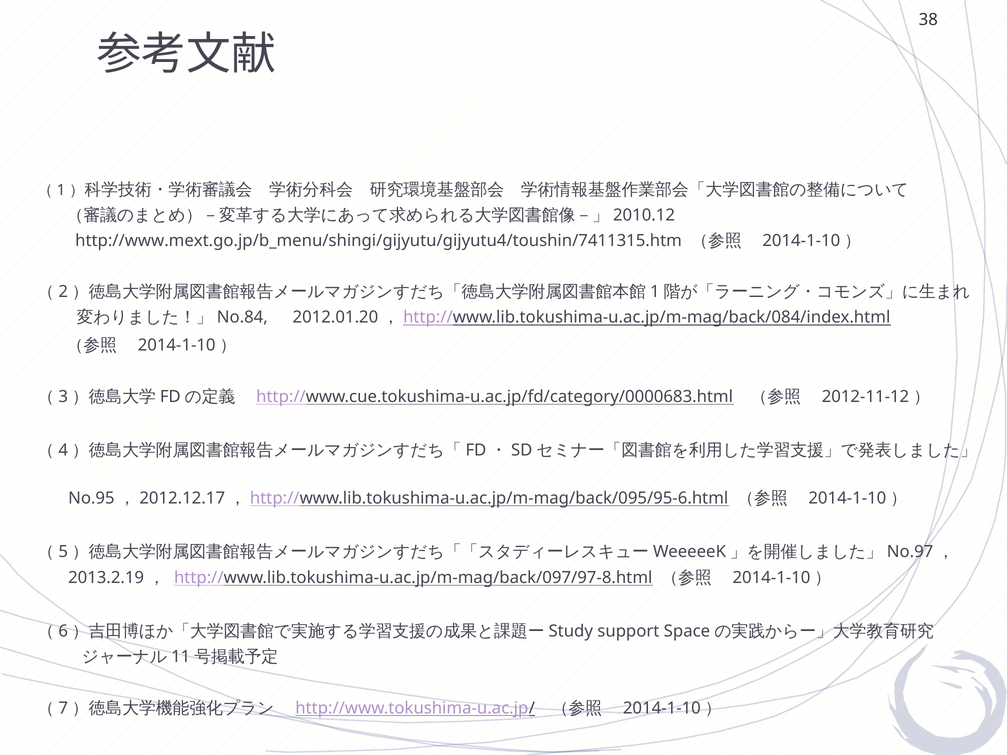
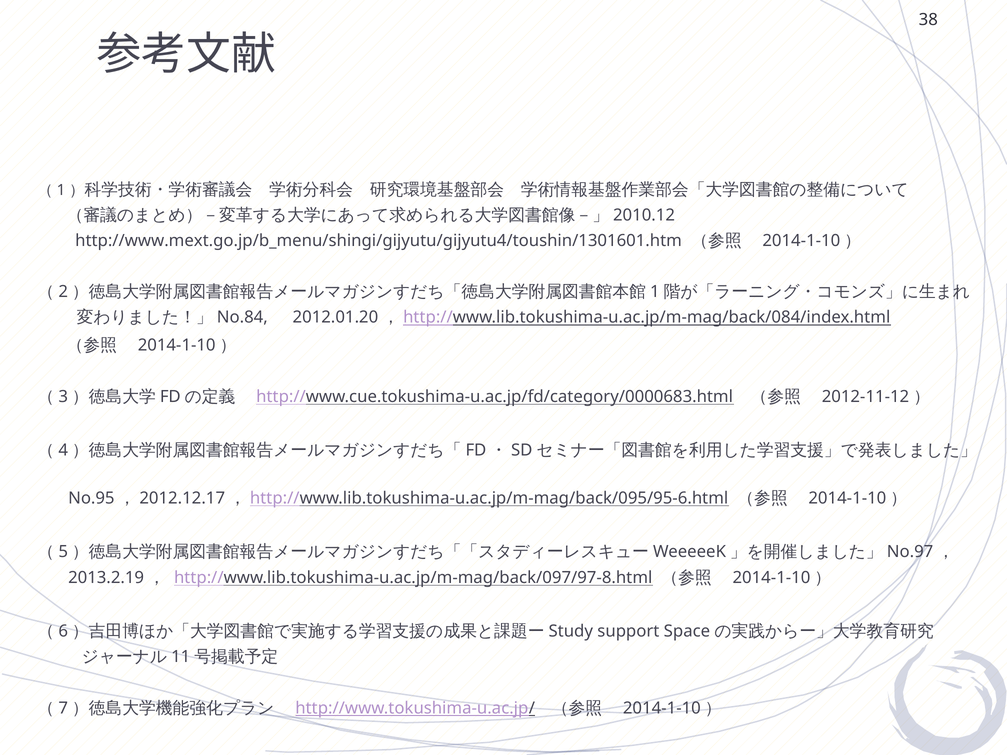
http://www.mext.go.jp/b_menu/shingi/gijyutu/gijyutu4/toushin/7411315.htm: http://www.mext.go.jp/b_menu/shingi/gijyutu/gijyutu4/toushin/7411315.htm -> http://www.mext.go.jp/b_menu/shingi/gijyutu/gijyutu4/toushin/1301601.htm
